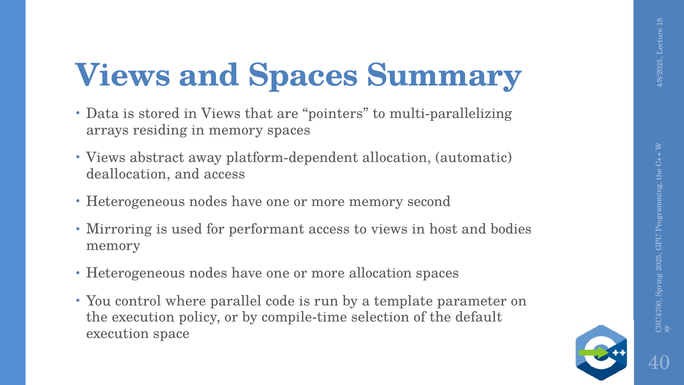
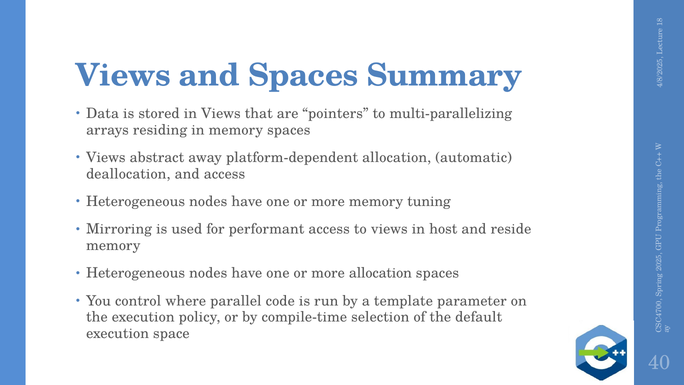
second: second -> tuning
bodies: bodies -> reside
